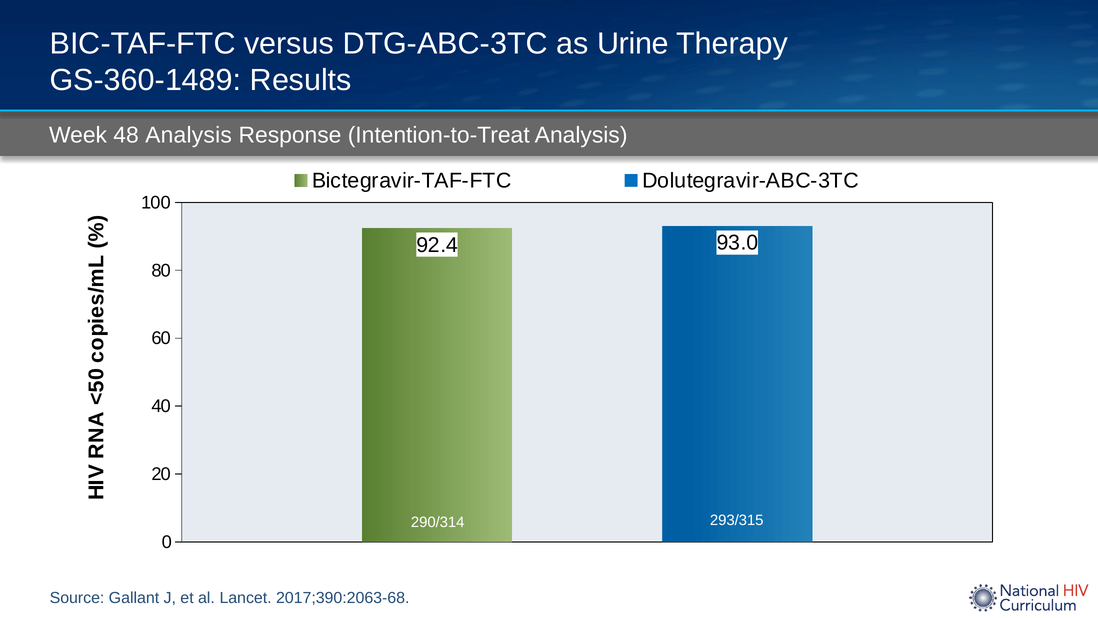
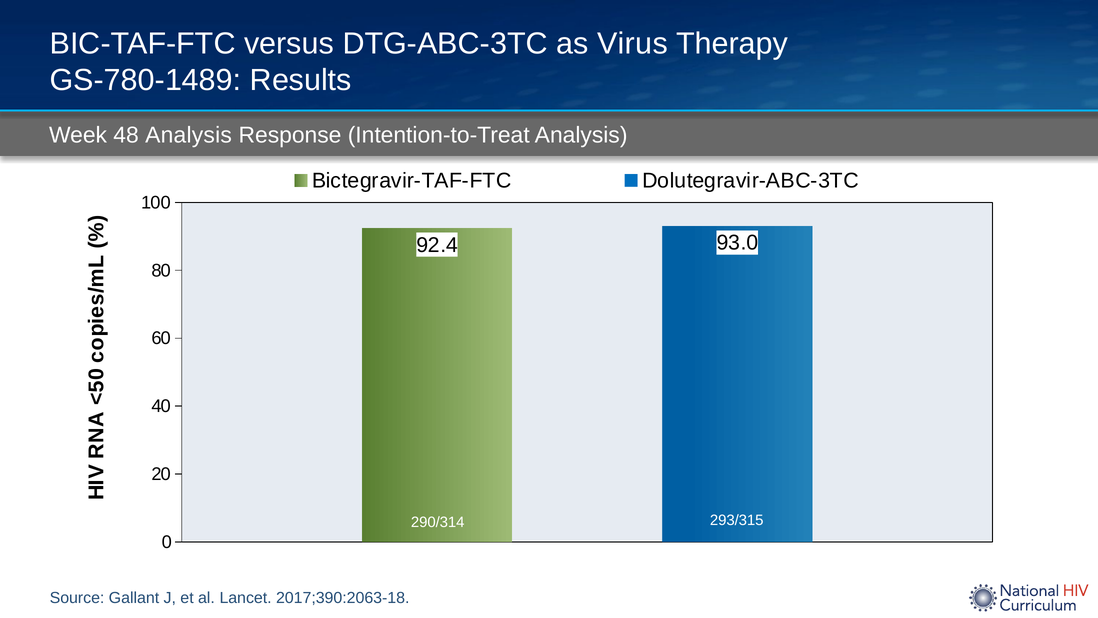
Urine: Urine -> Virus
GS-360-1489: GS-360-1489 -> GS-780-1489
2017;390:2063-68: 2017;390:2063-68 -> 2017;390:2063-18
